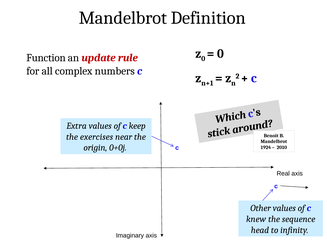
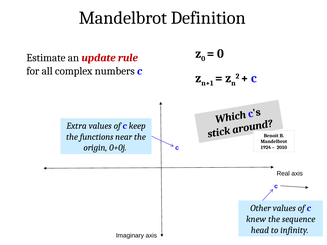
Function: Function -> Estimate
exercises: exercises -> functions
